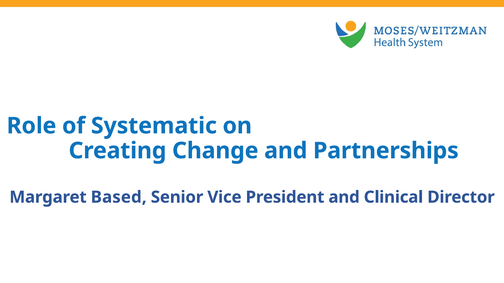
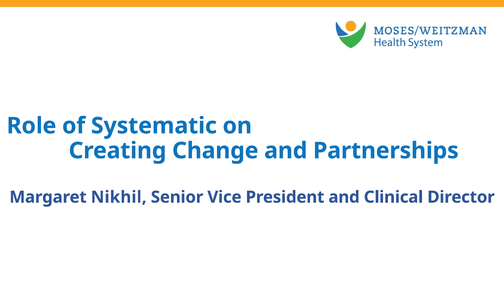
Based: Based -> Nikhil
